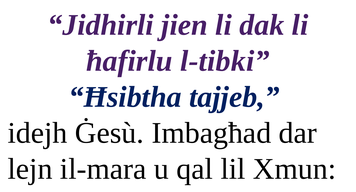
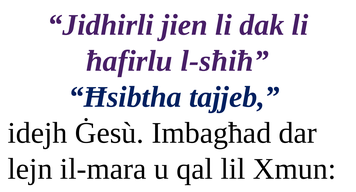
l-tibki: l-tibki -> l-sħiħ
